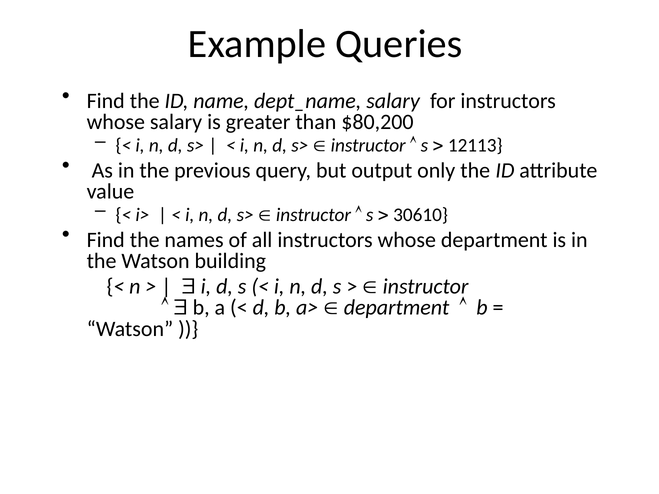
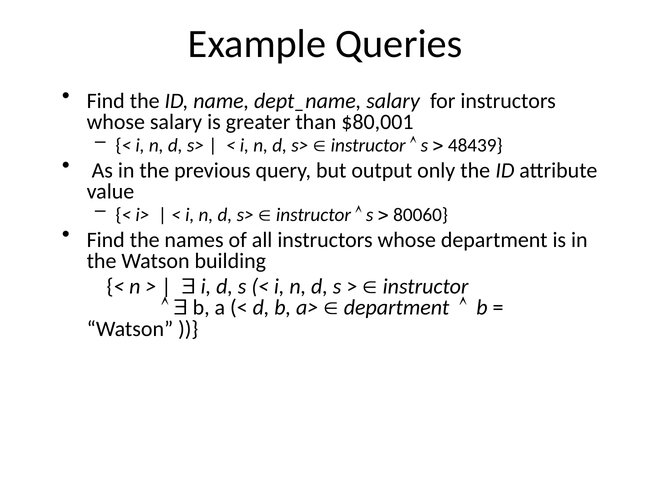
$80,200: $80,200 -> $80,001
12113: 12113 -> 48439
30610: 30610 -> 80060
